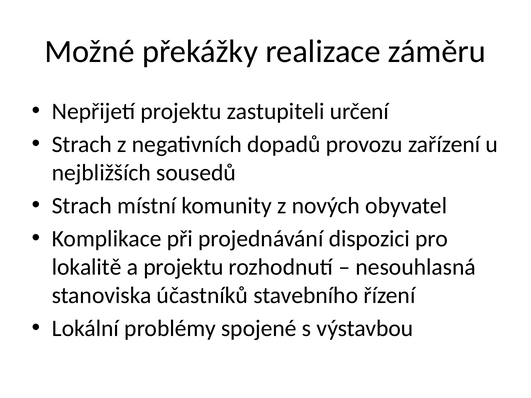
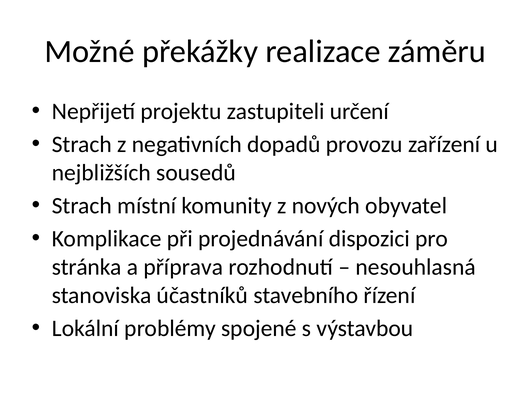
lokalitě: lokalitě -> stránka
a projektu: projektu -> příprava
